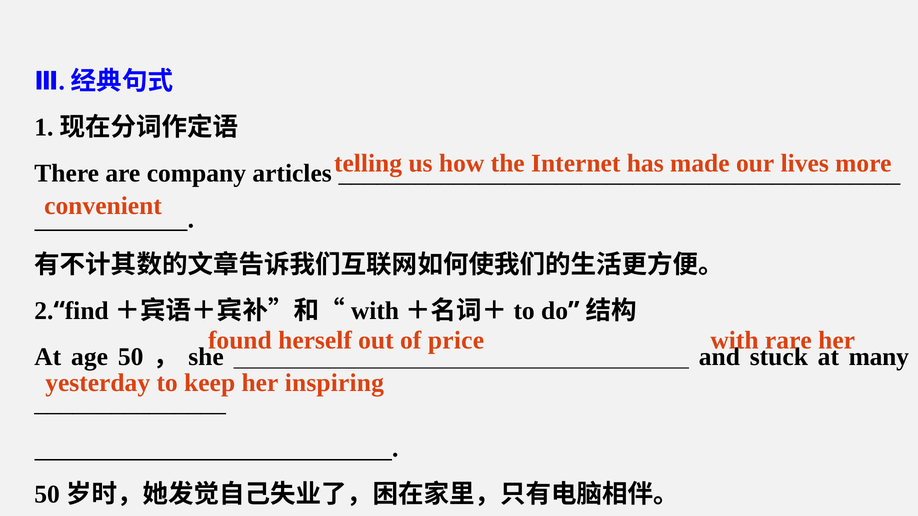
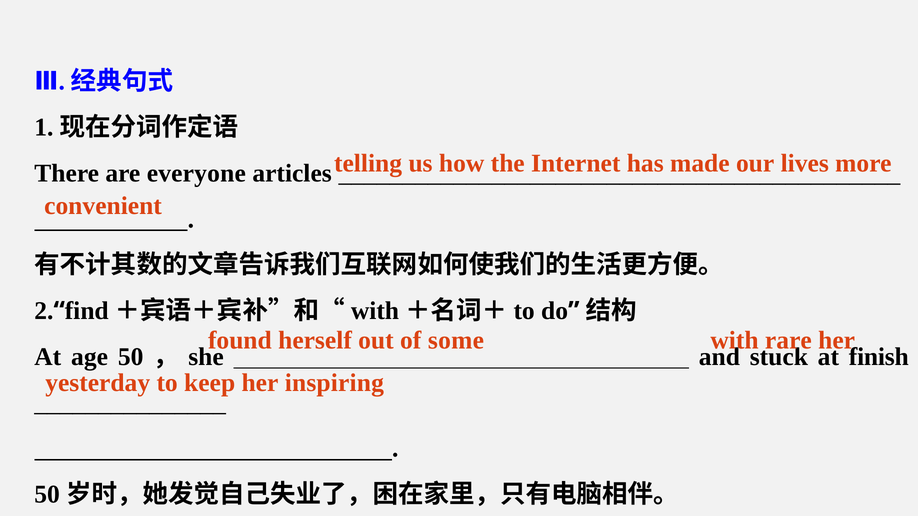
company: company -> everyone
price: price -> some
many: many -> finish
